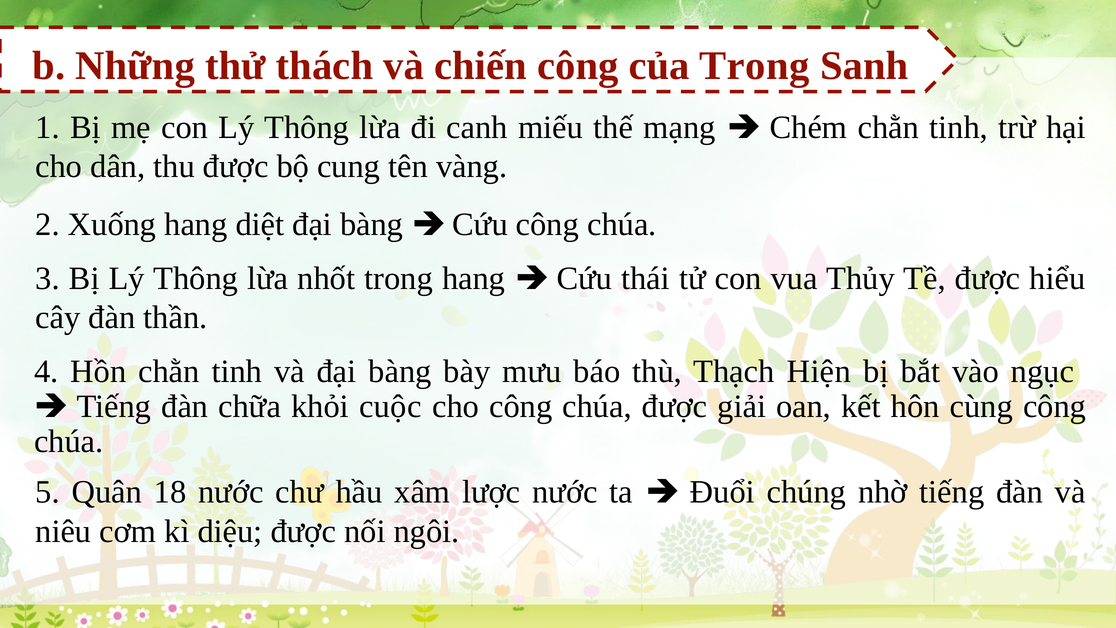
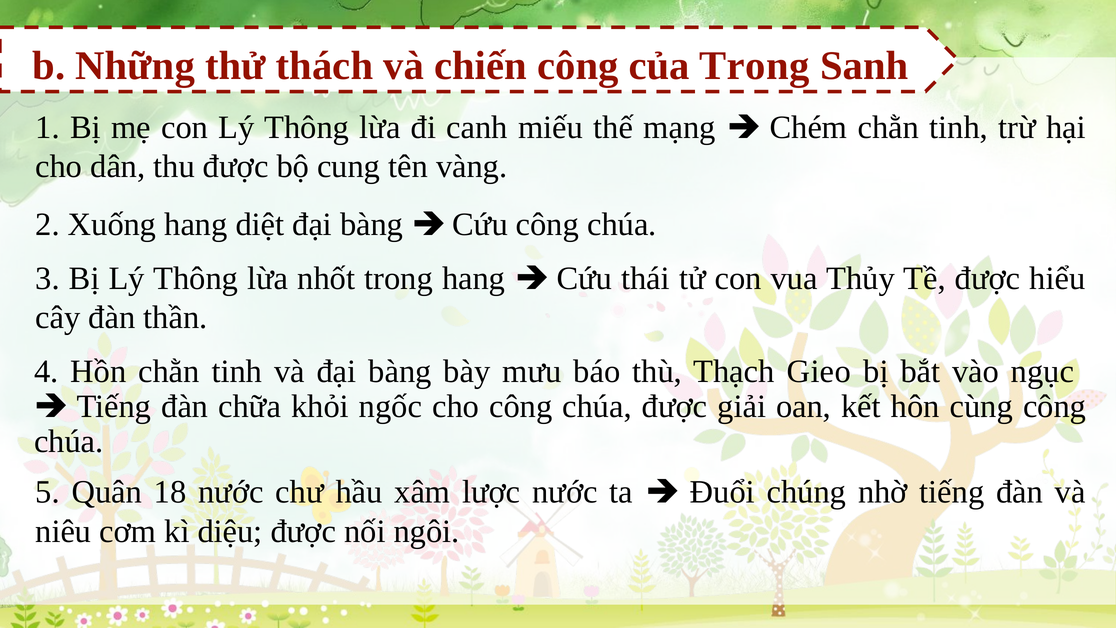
Hiện: Hiện -> Gieo
cuộc: cuộc -> ngốc
